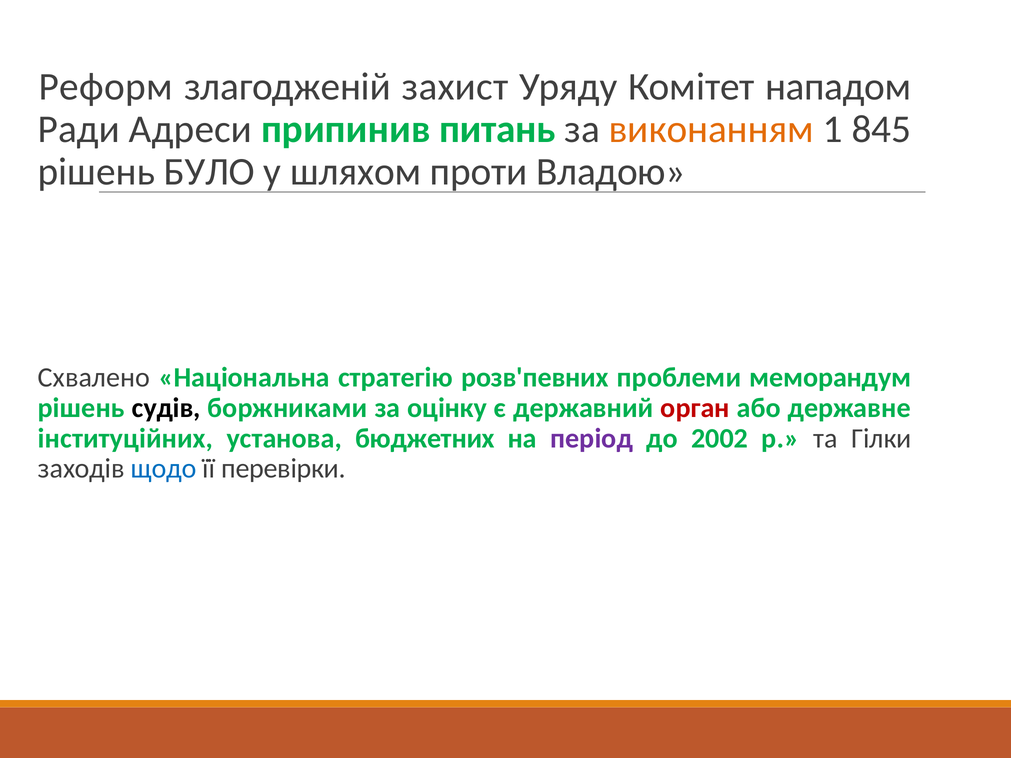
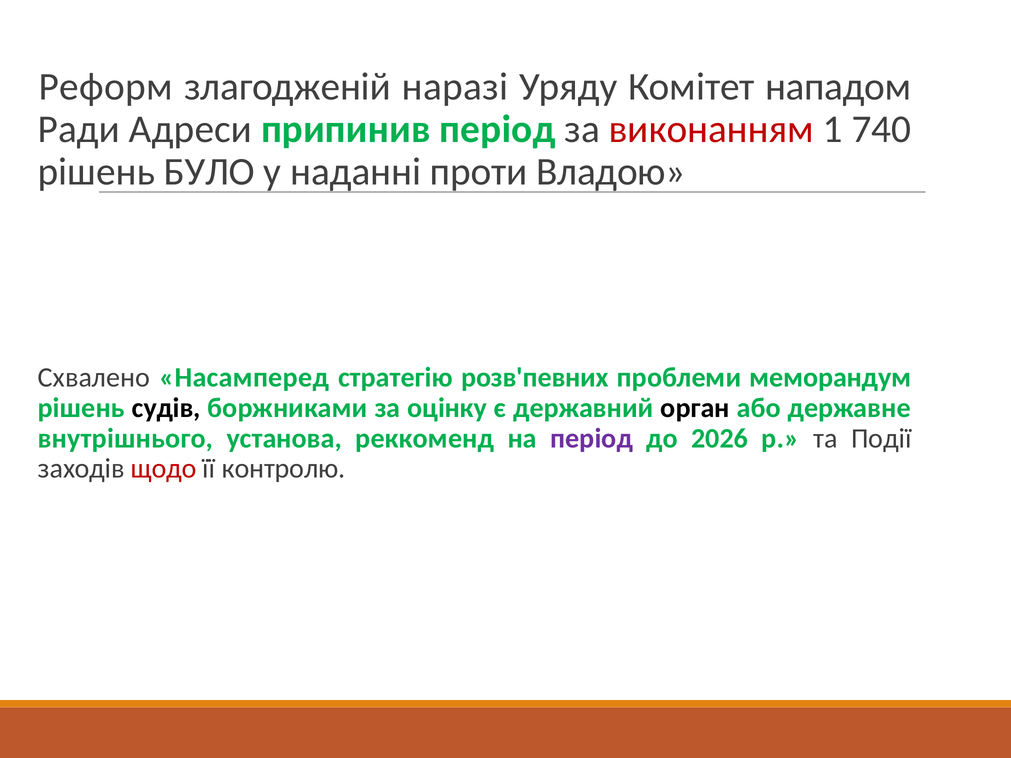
захист: захист -> наразі
припинив питань: питань -> період
виконанням colour: orange -> red
845: 845 -> 740
шляхом: шляхом -> наданні
Національна: Національна -> Насамперед
орган colour: red -> black
інституційних: інституційних -> внутрішнього
бюджетних: бюджетних -> реккоменд
2002: 2002 -> 2026
Гілки: Гілки -> Події
щодо colour: blue -> red
перевірки: перевірки -> контролю
